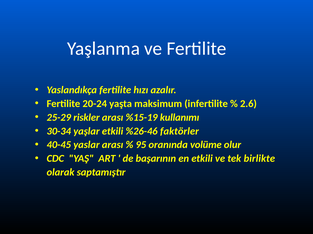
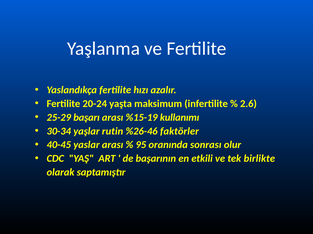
riskler: riskler -> başarı
yaşlar etkili: etkili -> rutin
volüme: volüme -> sonrası
